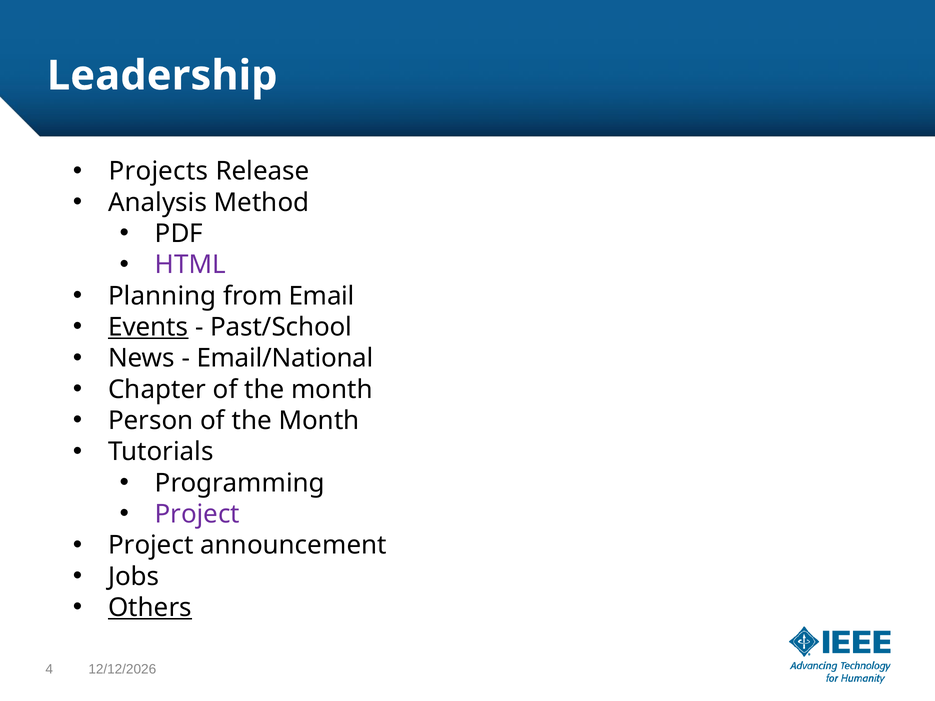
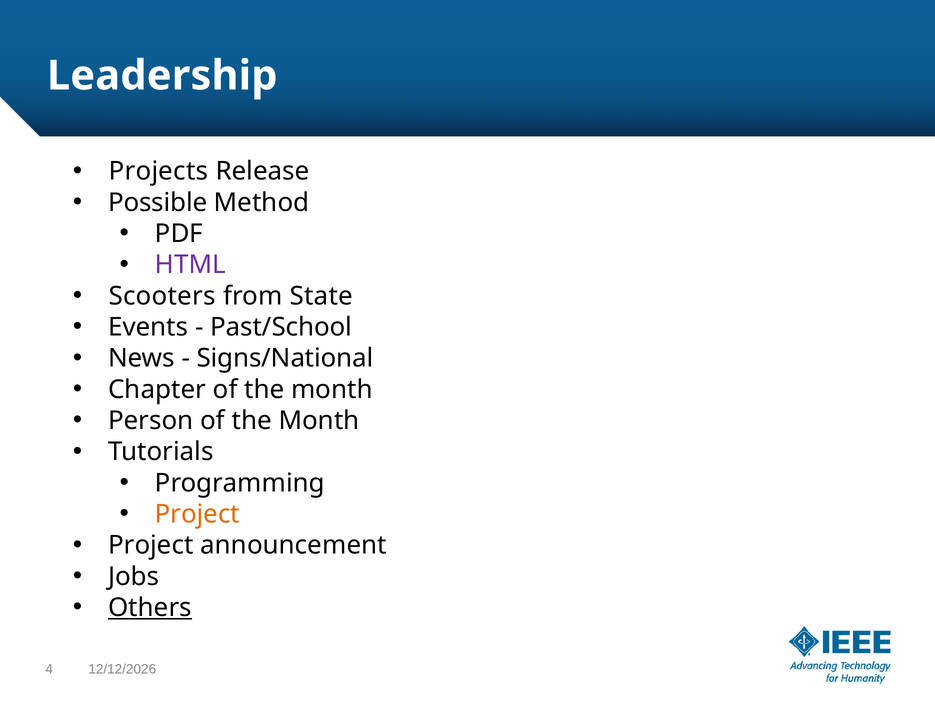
Analysis: Analysis -> Possible
Planning: Planning -> Scooters
Email: Email -> State
Events underline: present -> none
Email/National: Email/National -> Signs/National
Project at (197, 514) colour: purple -> orange
